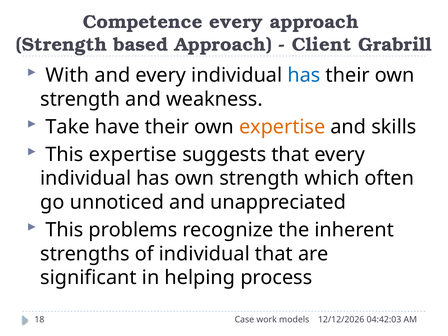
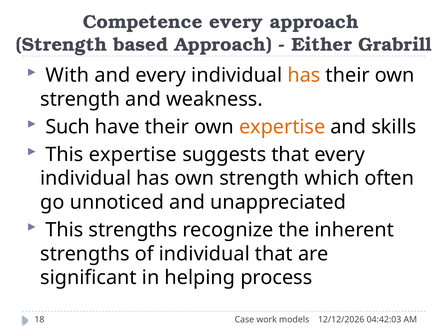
Client: Client -> Either
has at (304, 75) colour: blue -> orange
Take: Take -> Such
This problems: problems -> strengths
